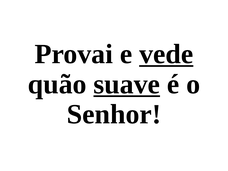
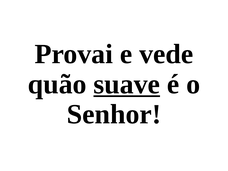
vede underline: present -> none
